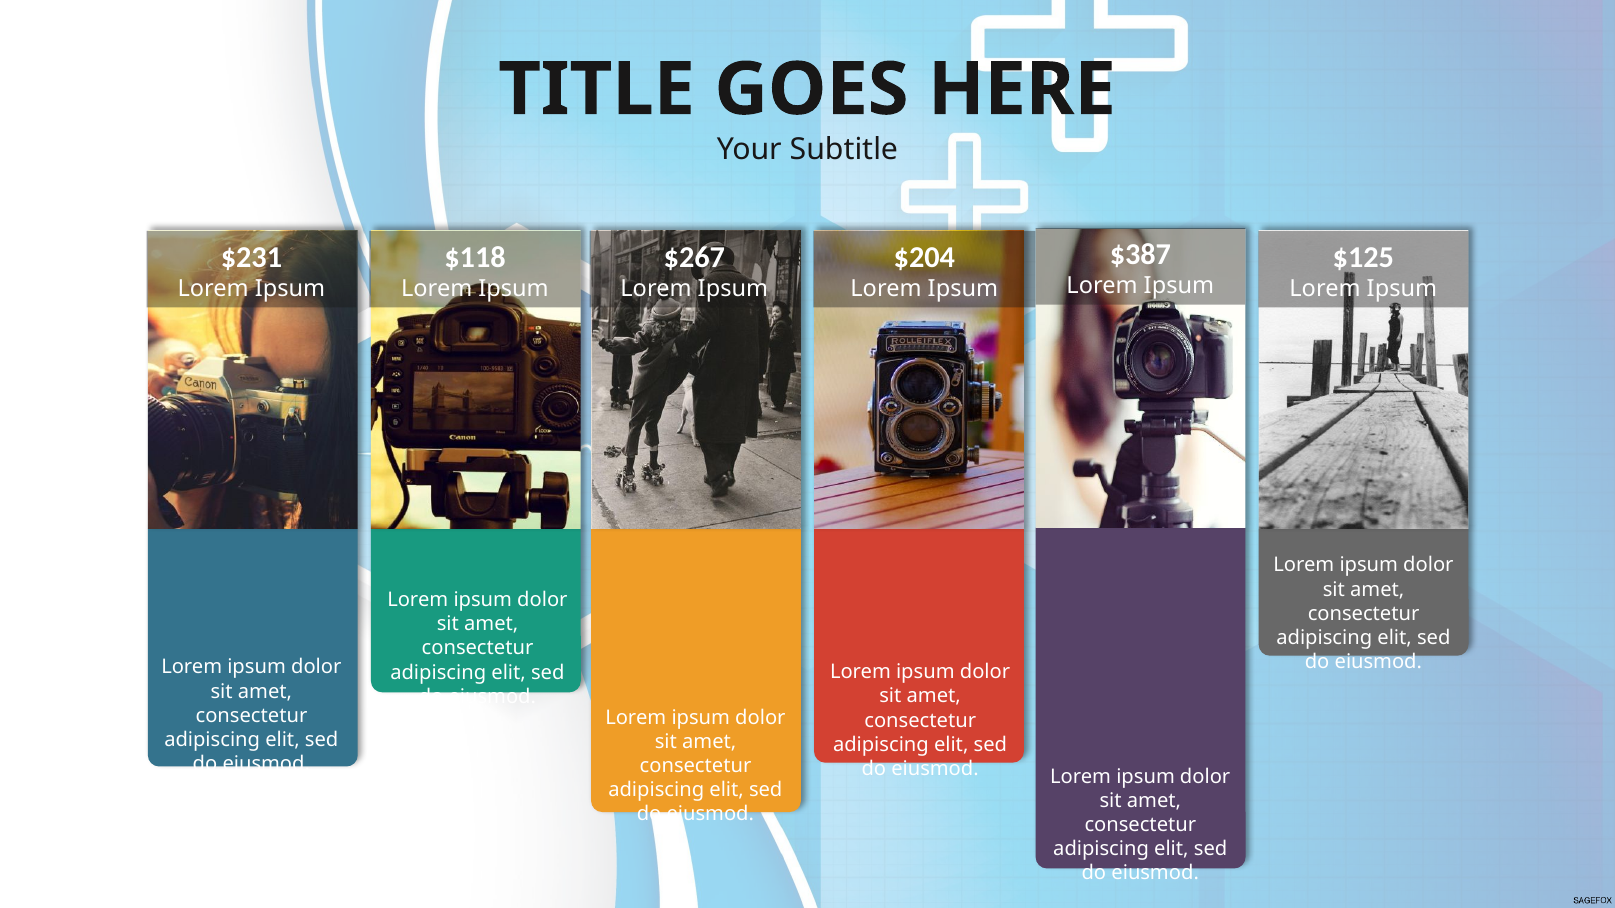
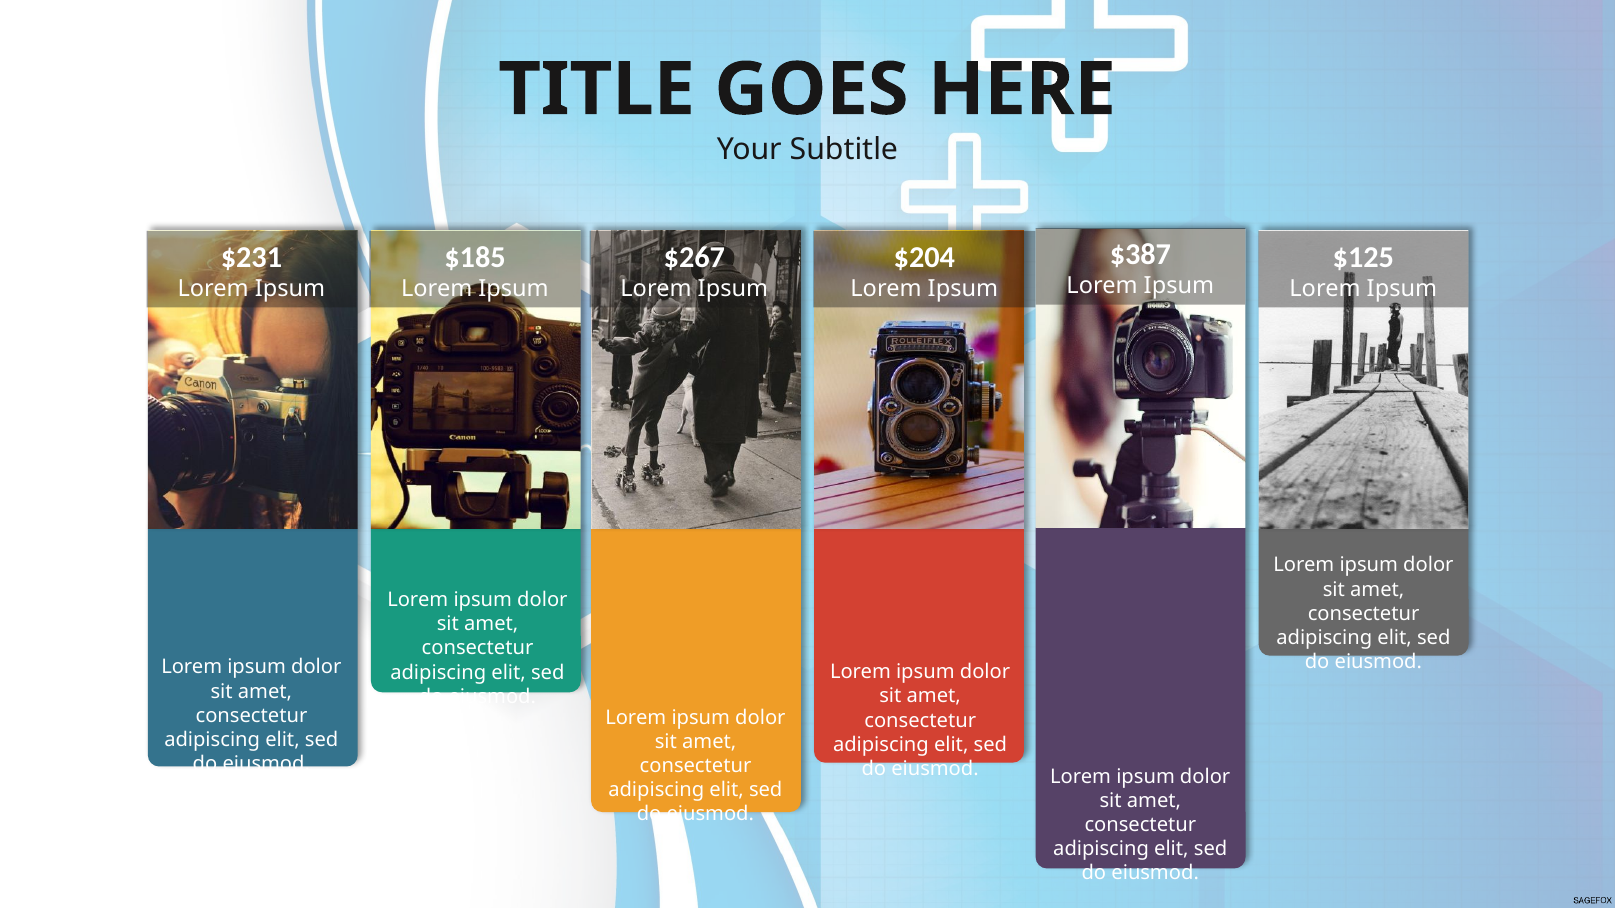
$118: $118 -> $185
